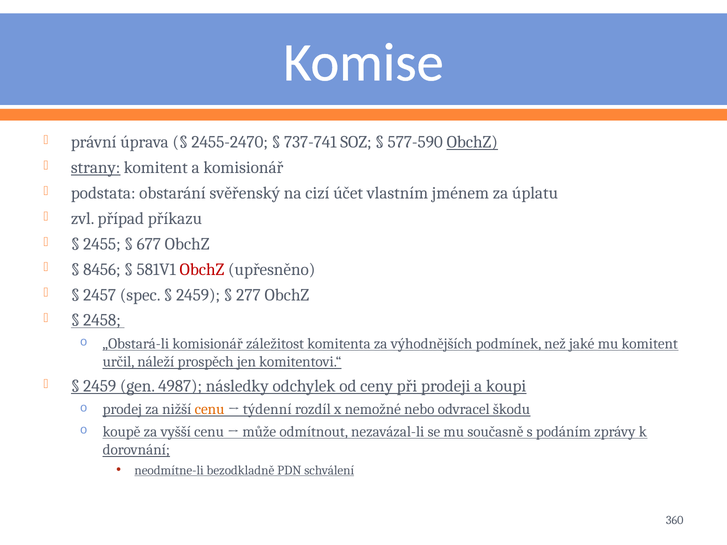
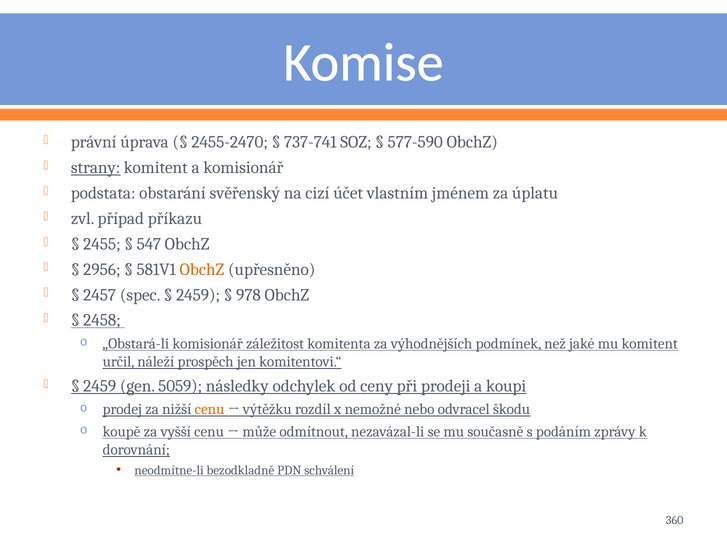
ObchZ at (472, 142) underline: present -> none
677: 677 -> 547
8456: 8456 -> 2956
ObchZ at (202, 270) colour: red -> orange
277: 277 -> 978
4987: 4987 -> 5059
týdenní: týdenní -> výtěžku
